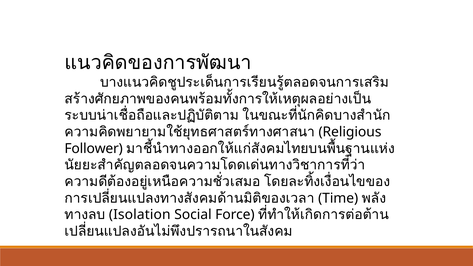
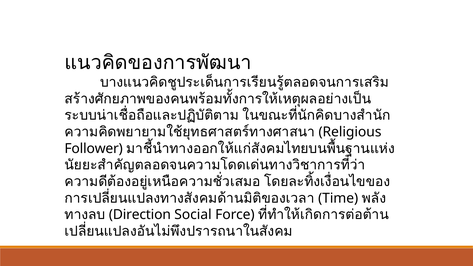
Isolation: Isolation -> Direction
